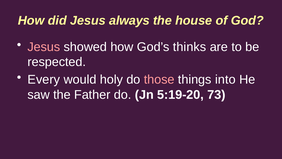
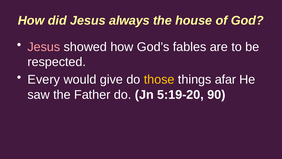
thinks: thinks -> fables
holy: holy -> give
those colour: pink -> yellow
into: into -> afar
73: 73 -> 90
